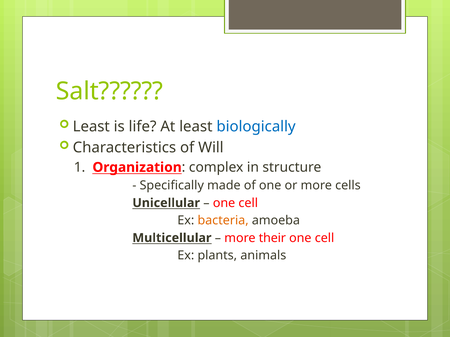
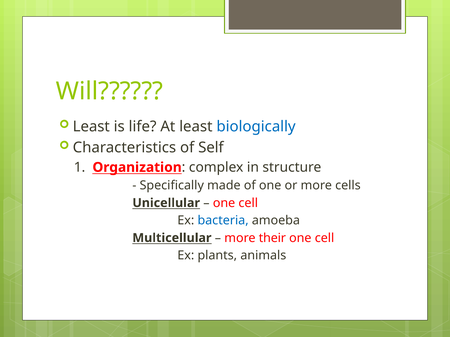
Salt: Salt -> Will
Will: Will -> Self
bacteria colour: orange -> blue
